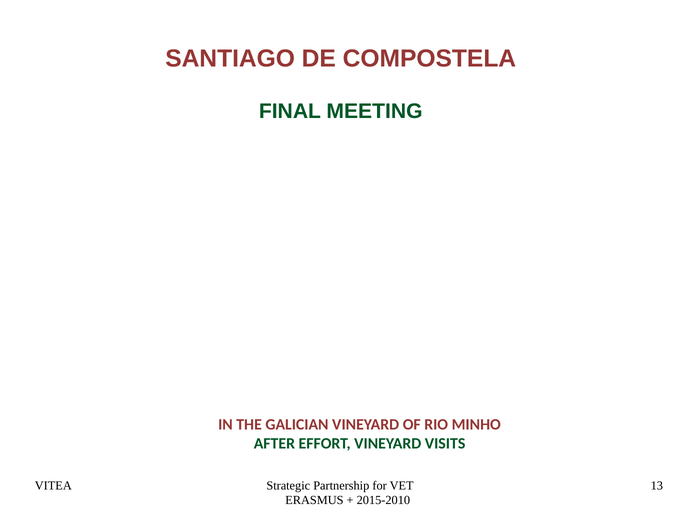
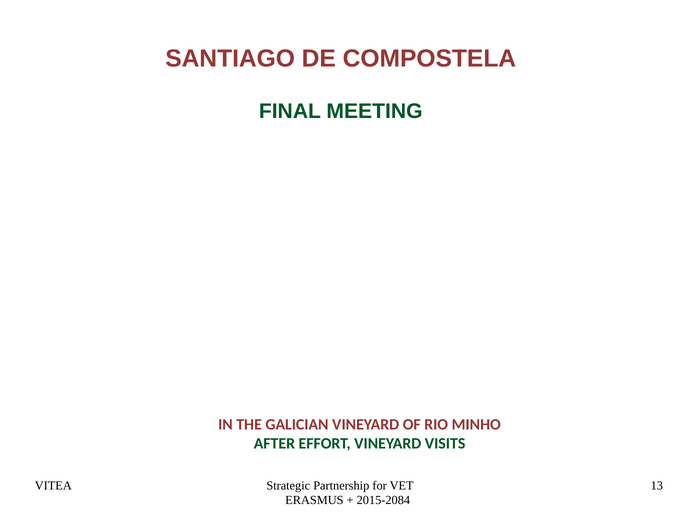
2015-2010: 2015-2010 -> 2015-2084
